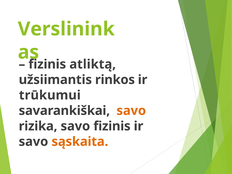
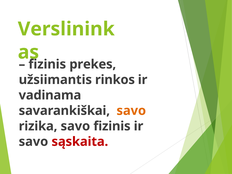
atliktą: atliktą -> prekes
trūkumui: trūkumui -> vadinama
sąskaita colour: orange -> red
